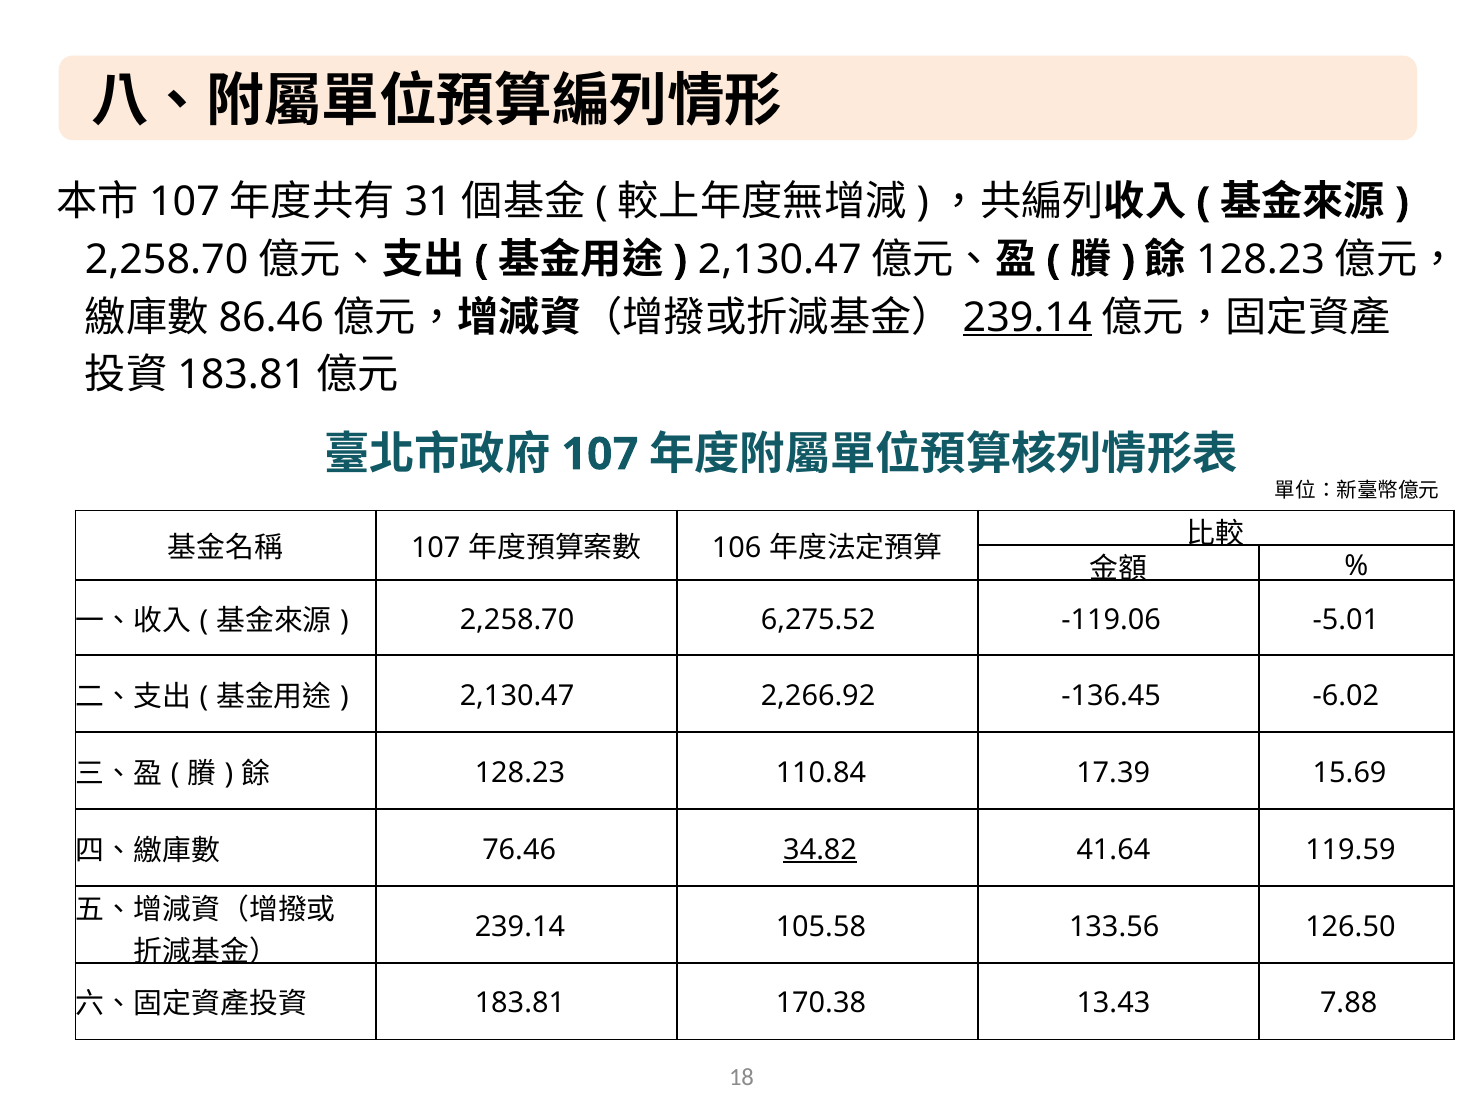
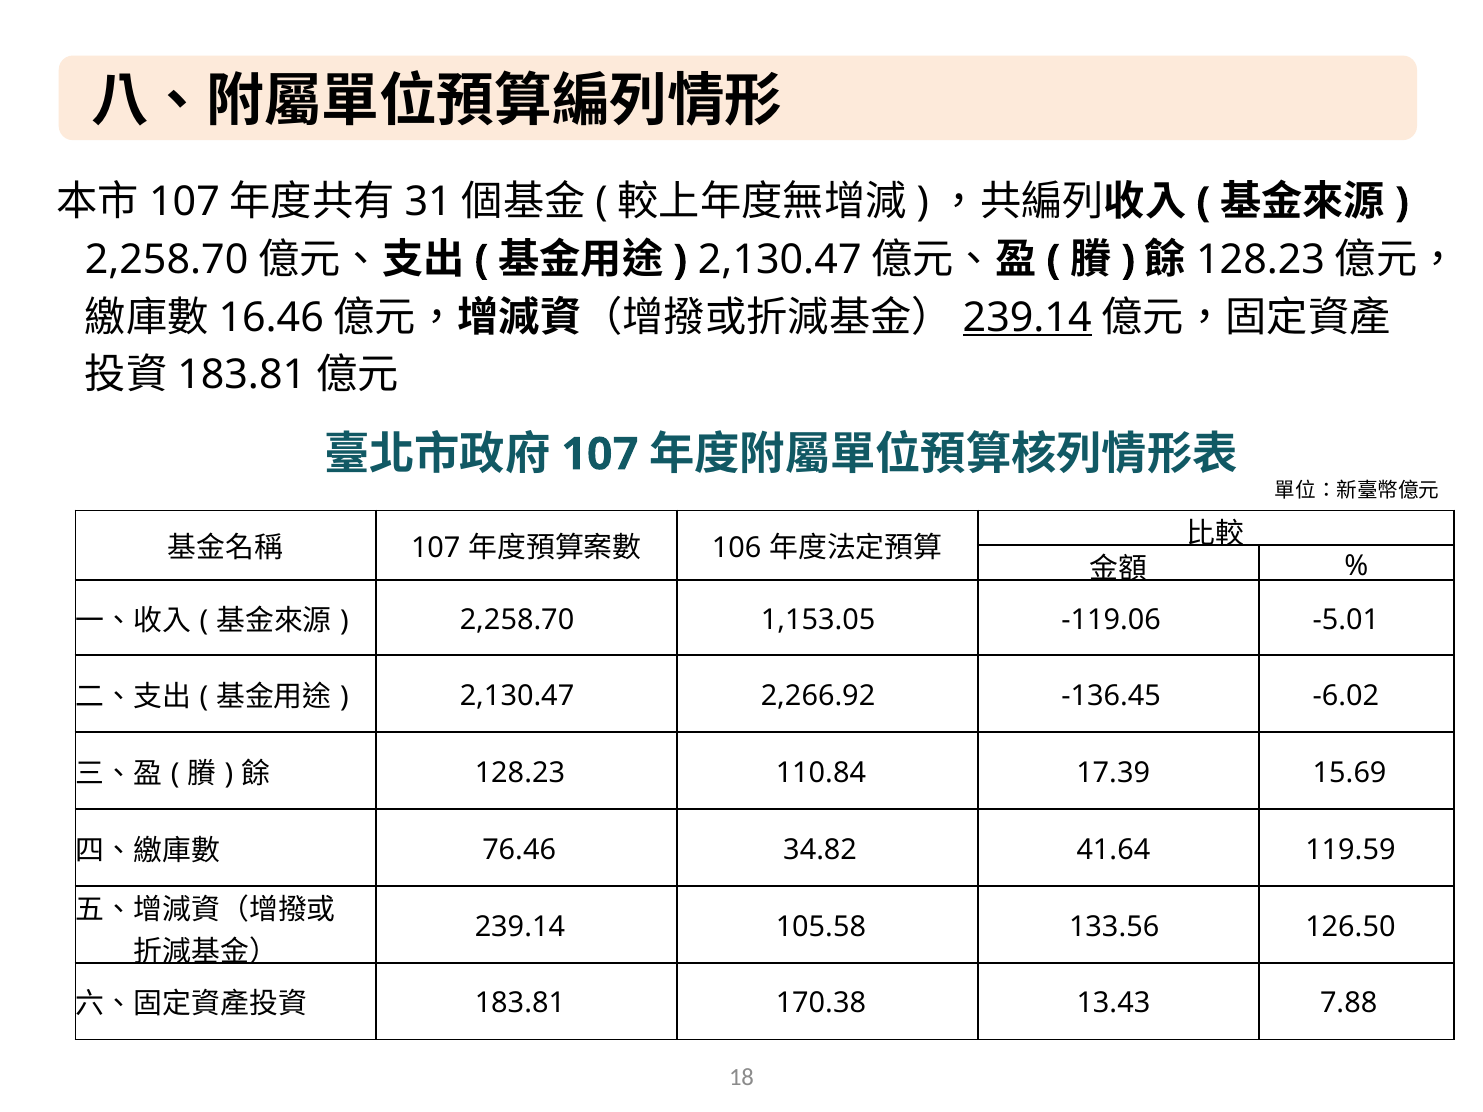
86.46: 86.46 -> 16.46
6,275.52: 6,275.52 -> 1,153.05
34.82 underline: present -> none
